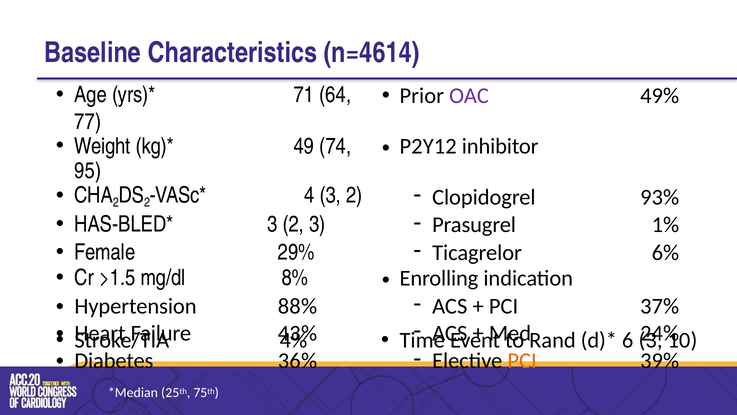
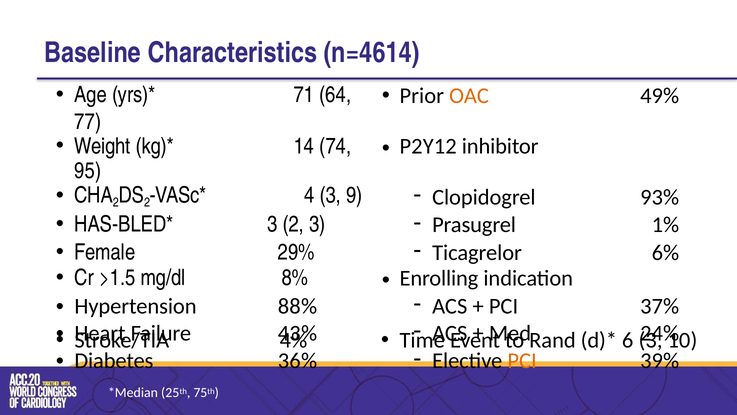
OAC colour: purple -> orange
49: 49 -> 14
4 3 2: 2 -> 9
